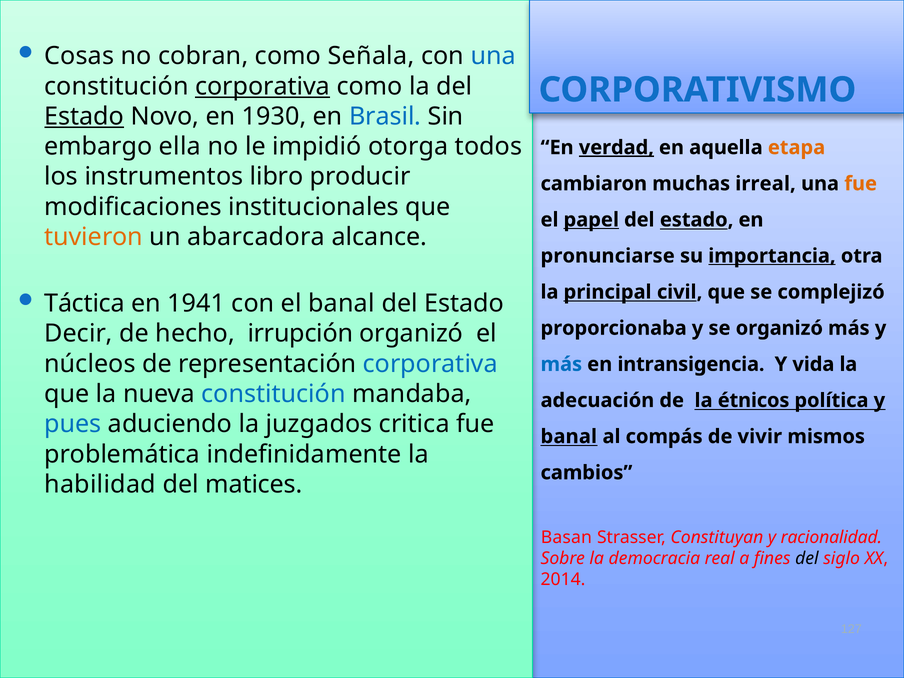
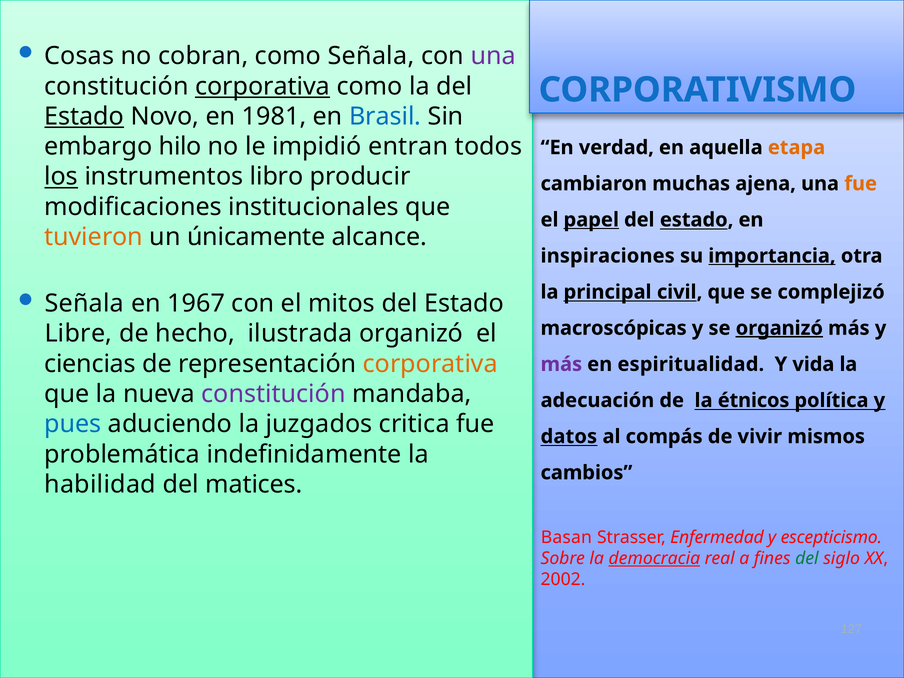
una at (493, 56) colour: blue -> purple
1930: 1930 -> 1981
ella: ella -> hilo
otorga: otorga -> entran
verdad underline: present -> none
los underline: none -> present
irreal: irreal -> ajena
abarcadora: abarcadora -> únicamente
pronunciarse: pronunciarse -> inspiraciones
Táctica at (85, 304): Táctica -> Señala
1941: 1941 -> 1967
el banal: banal -> mitos
proporcionaba: proporcionaba -> macroscópicas
organizó at (779, 328) underline: none -> present
Decir: Decir -> Libre
irrupción: irrupción -> ilustrada
núcleos: núcleos -> ciencias
corporativa at (430, 364) colour: blue -> orange
más at (561, 364) colour: blue -> purple
intransigencia: intransigencia -> espiritualidad
constitución at (273, 394) colour: blue -> purple
banal at (569, 437): banal -> datos
Constituyan: Constituyan -> Enfermedad
racionalidad: racionalidad -> escepticismo
democracia underline: none -> present
del at (807, 558) colour: black -> green
2014: 2014 -> 2002
